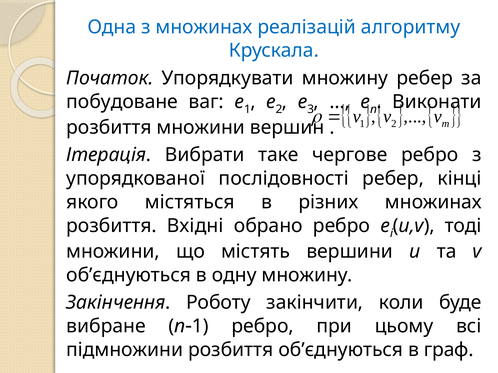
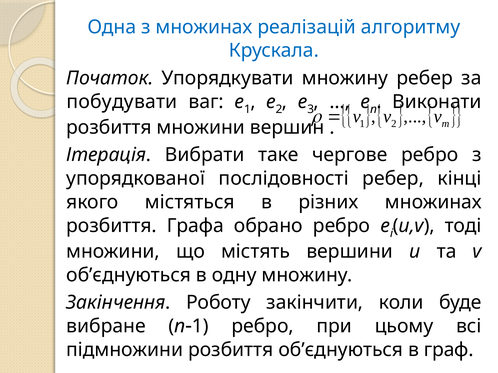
побудоване: побудоване -> побудувати
Вхідні: Вхідні -> Графа
